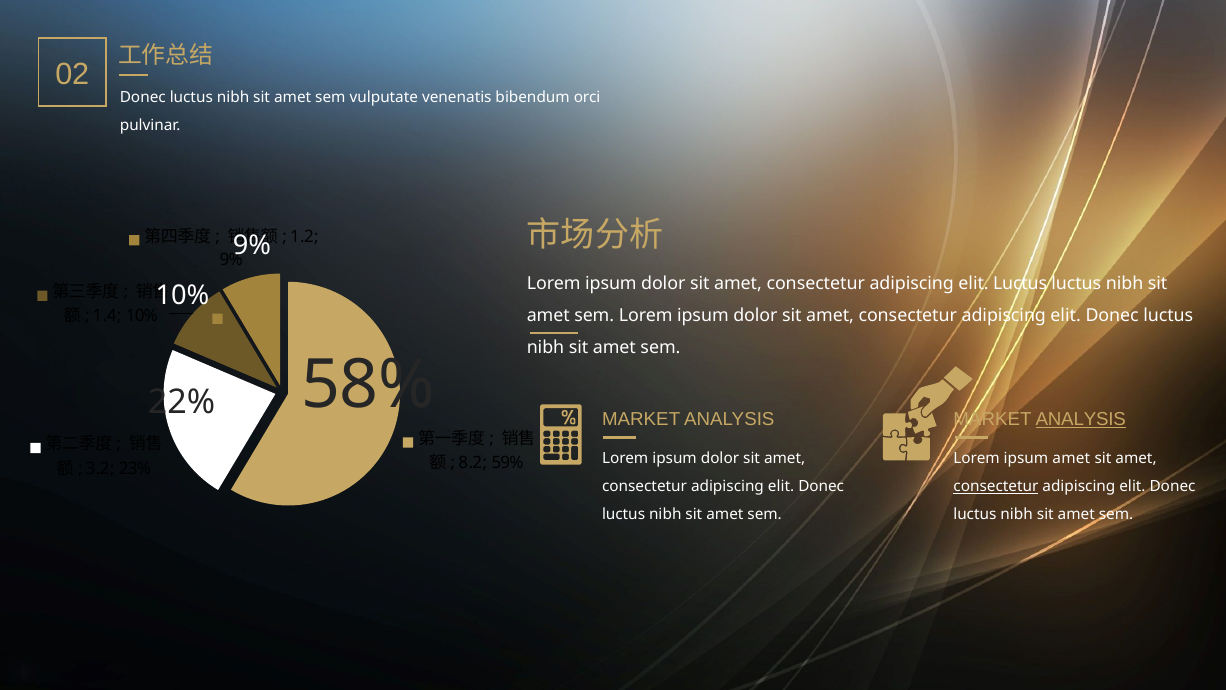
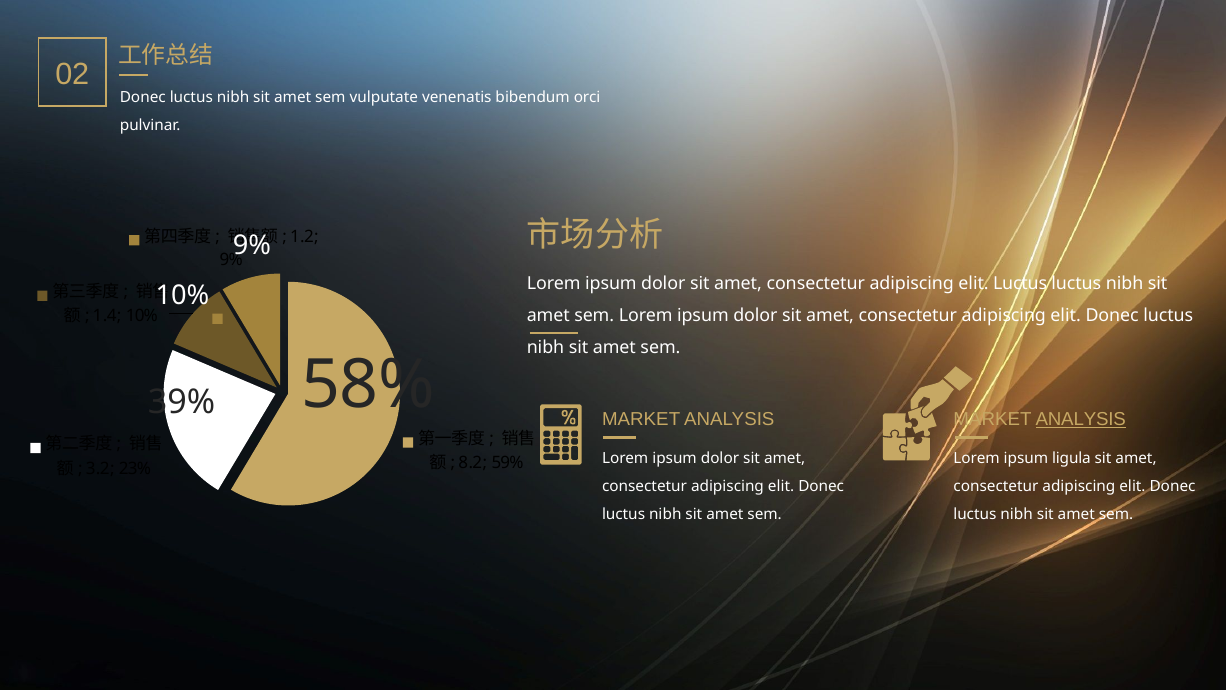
22%: 22% -> 39%
ipsum amet: amet -> ligula
consectetur at (996, 486) underline: present -> none
